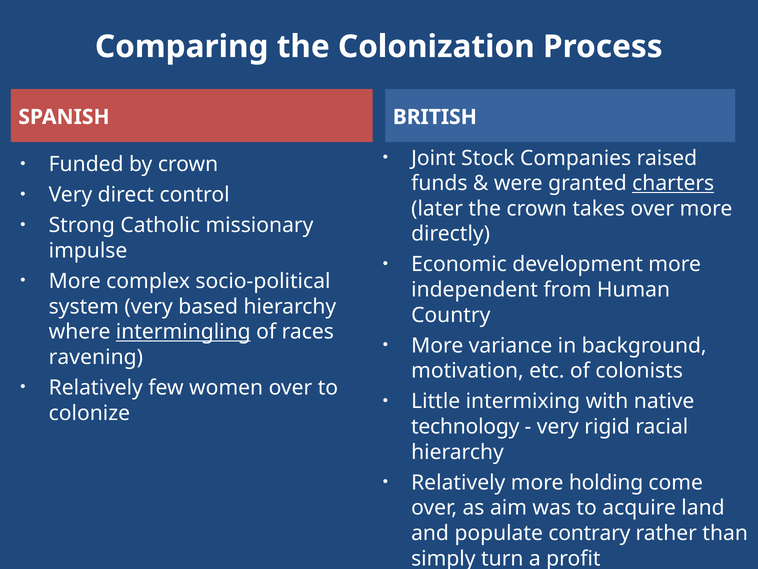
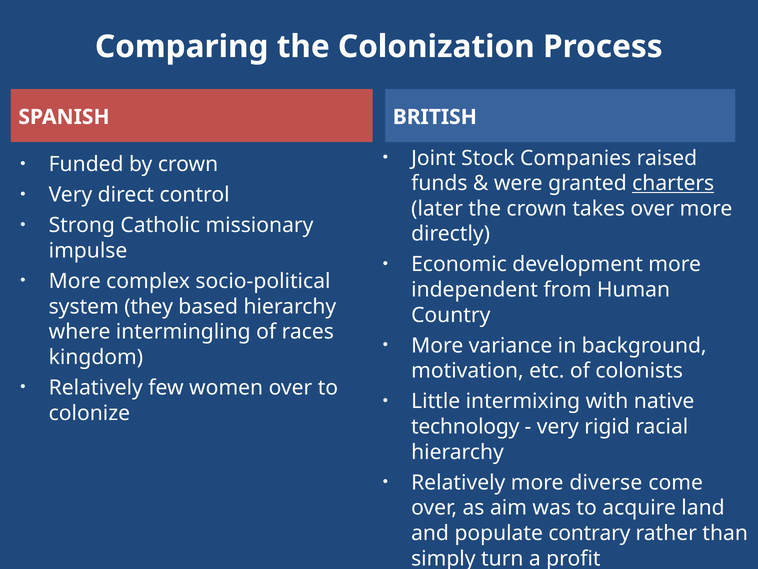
system very: very -> they
intermingling underline: present -> none
ravening: ravening -> kingdom
holding: holding -> diverse
